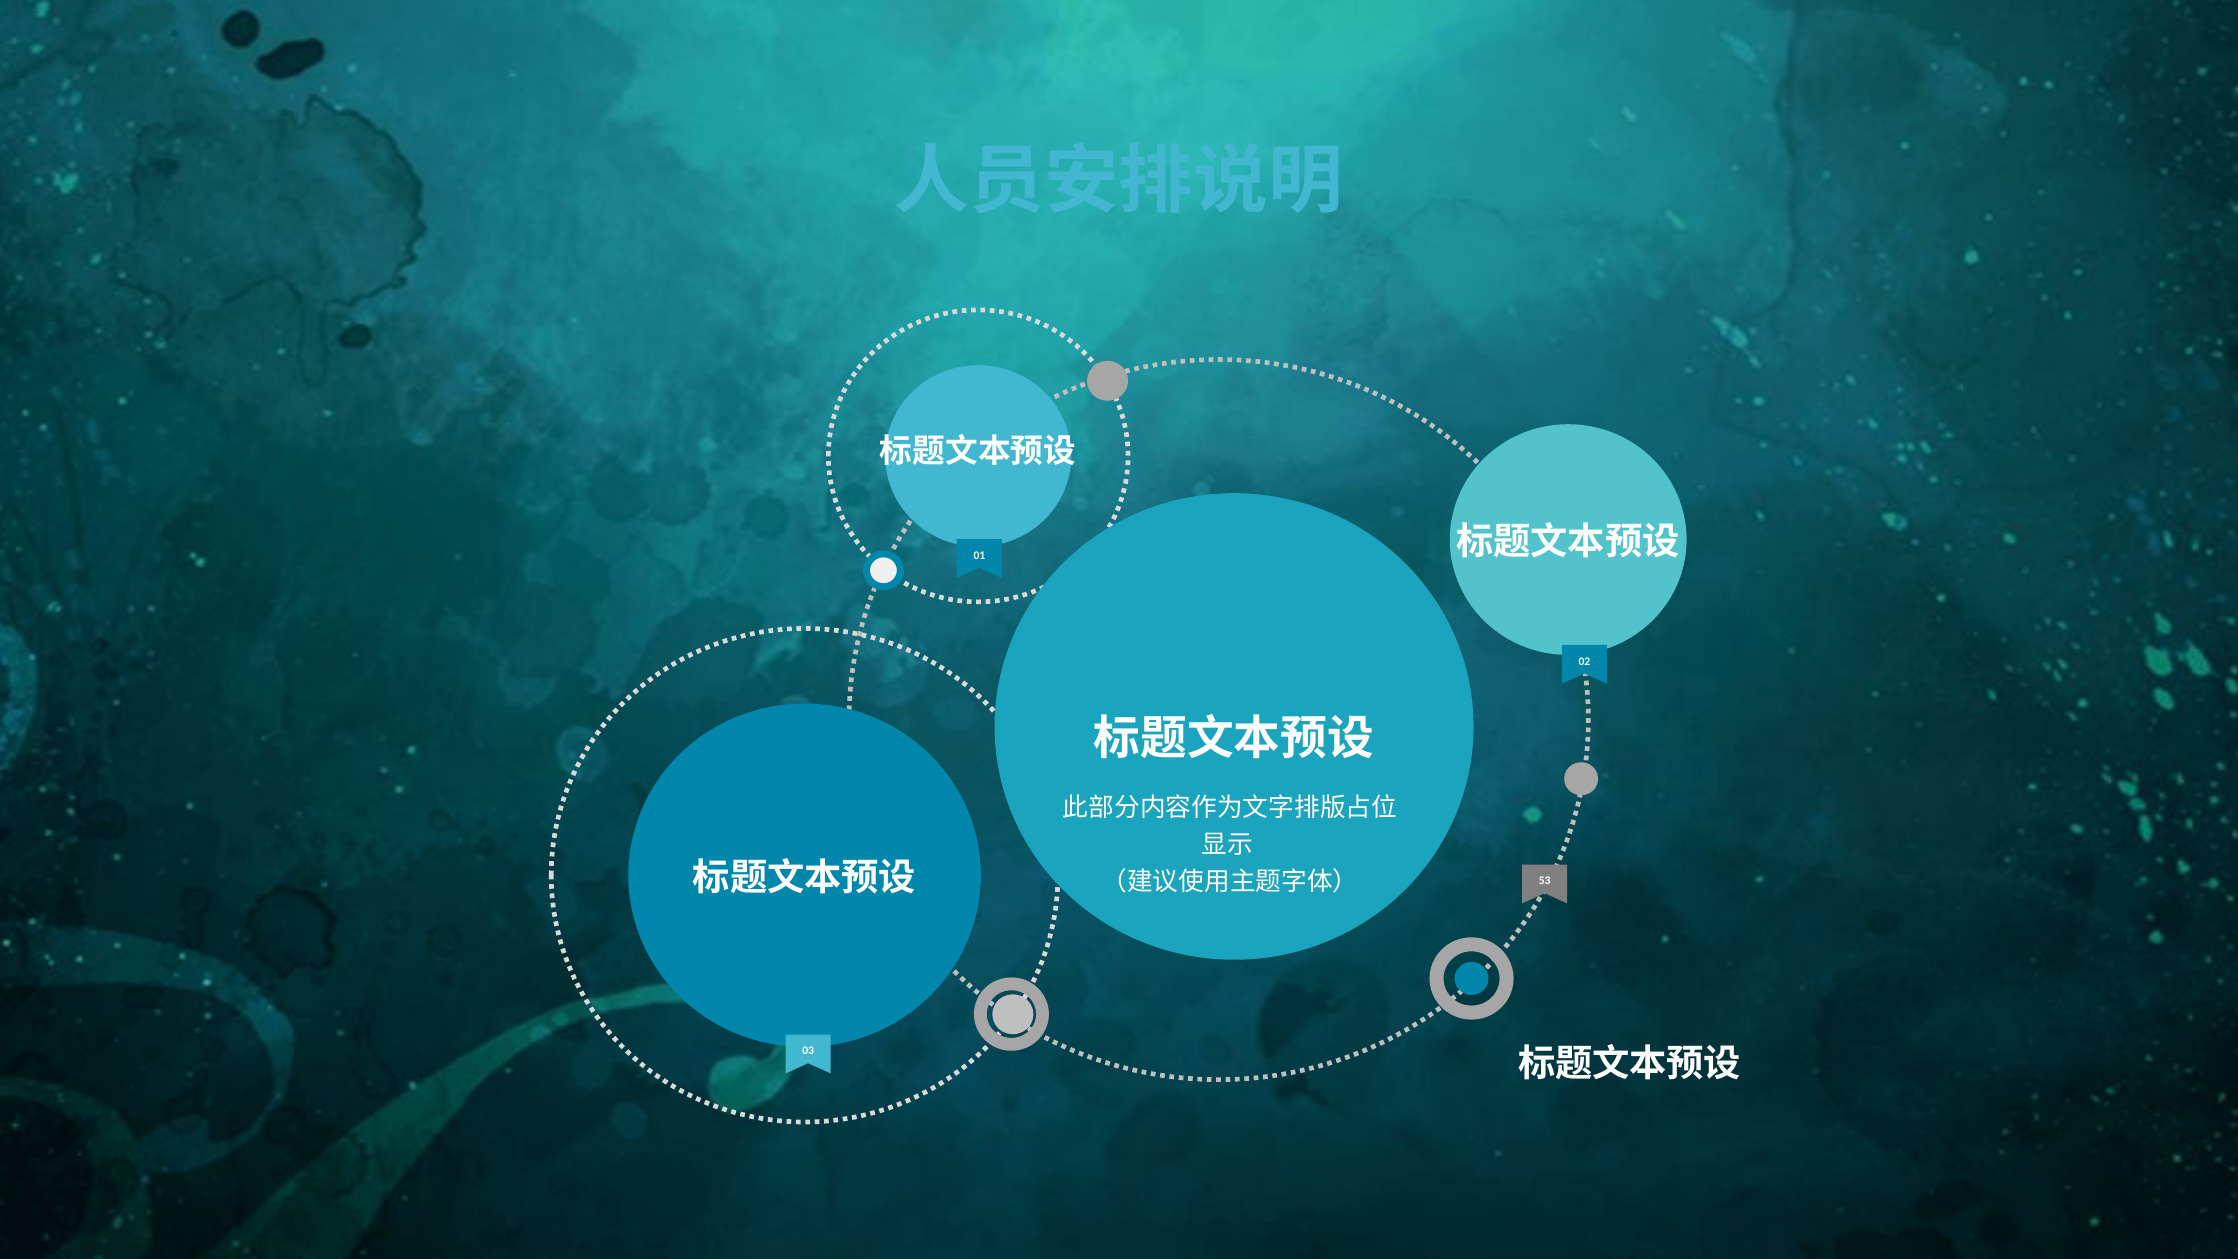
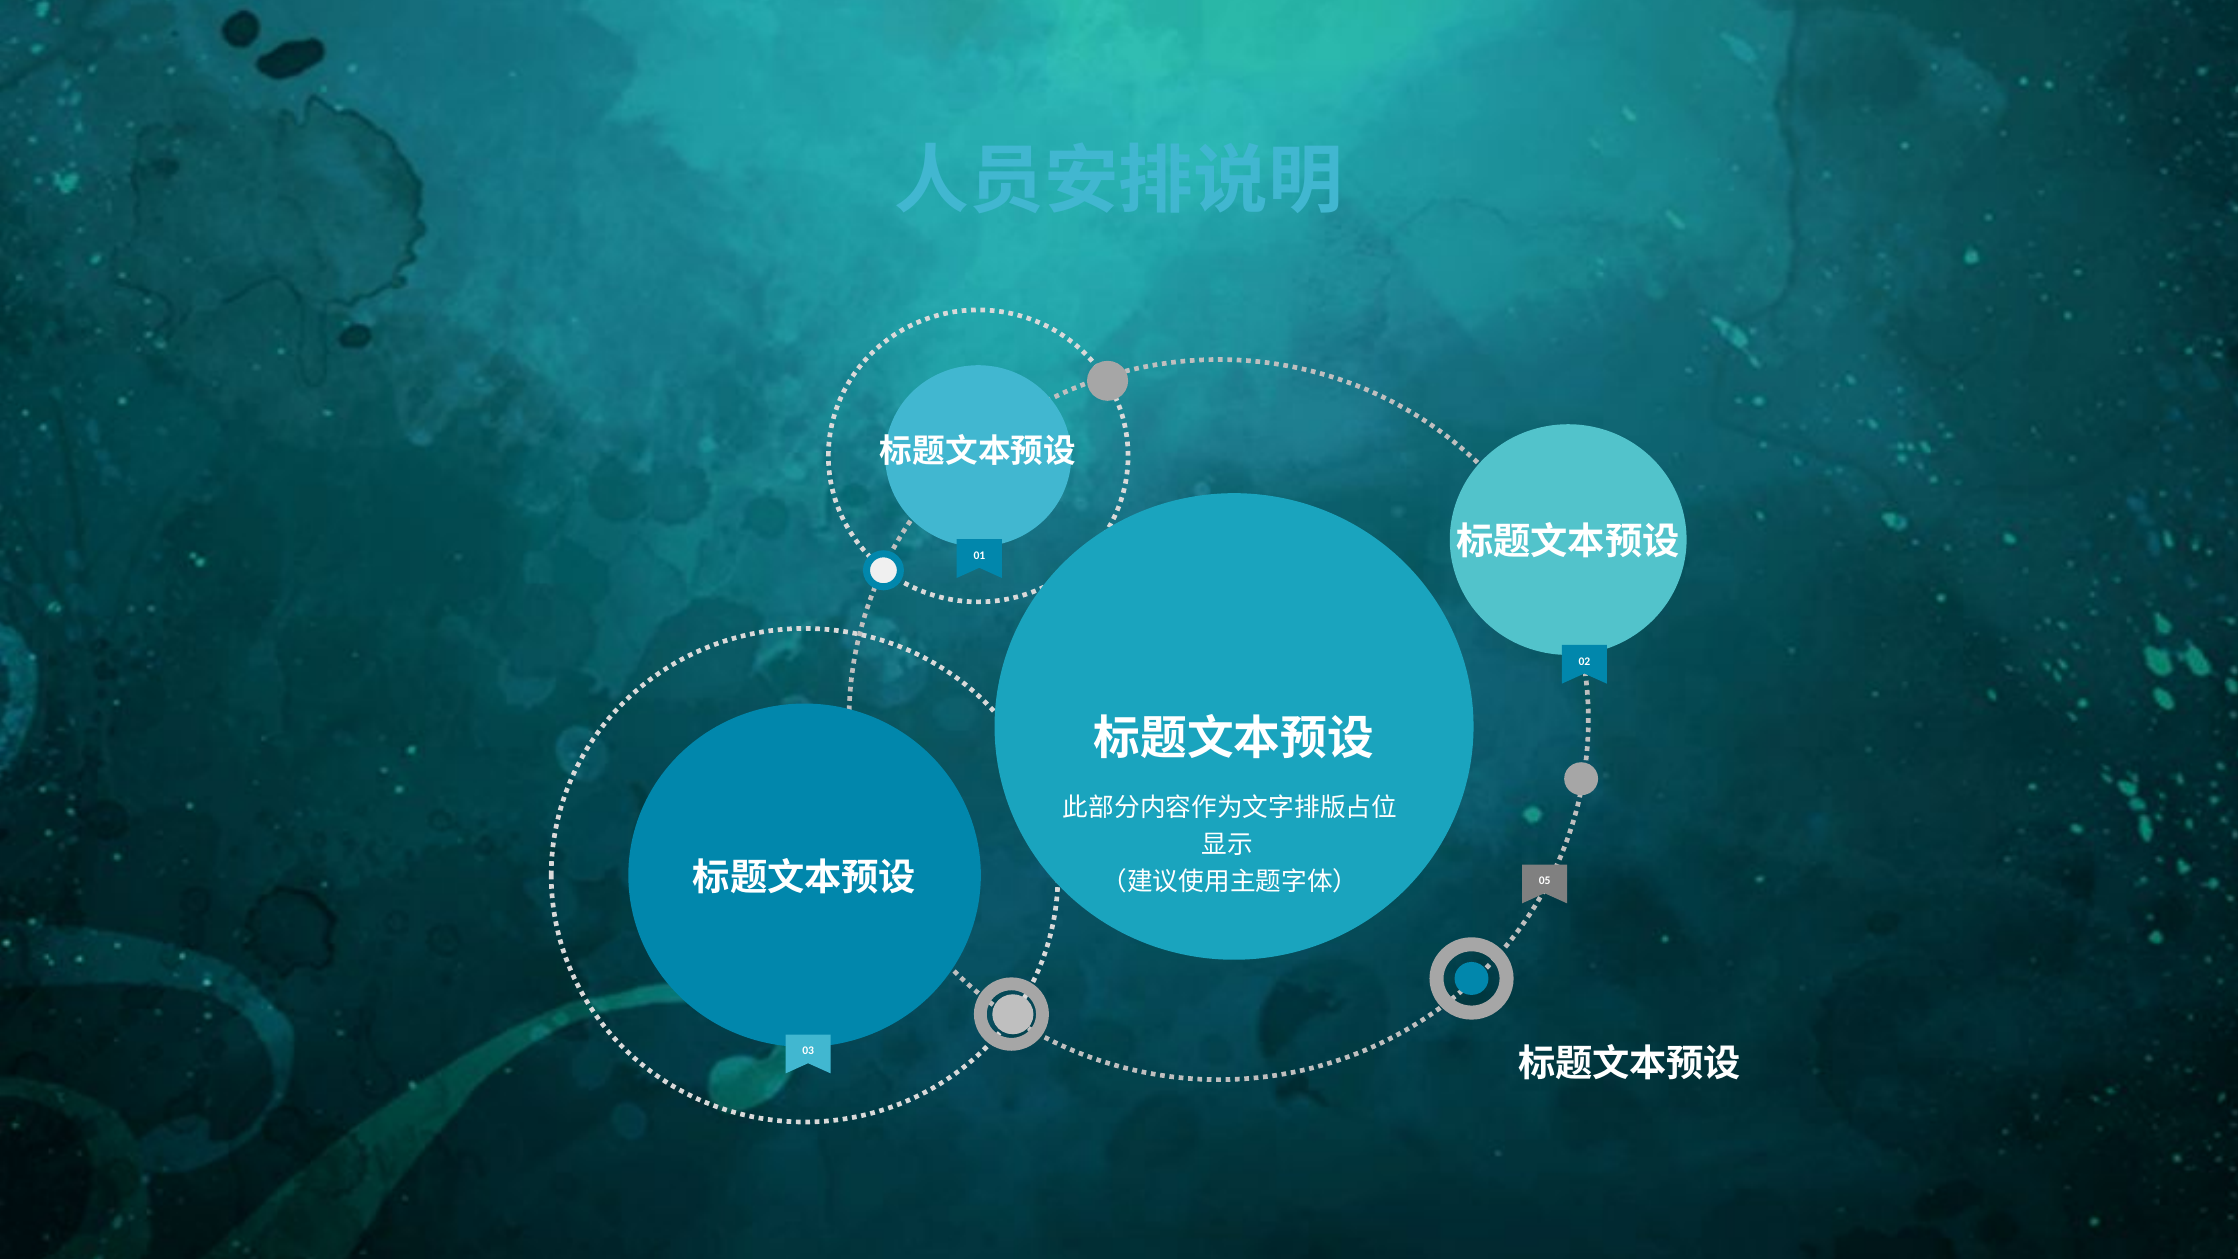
53: 53 -> 05
